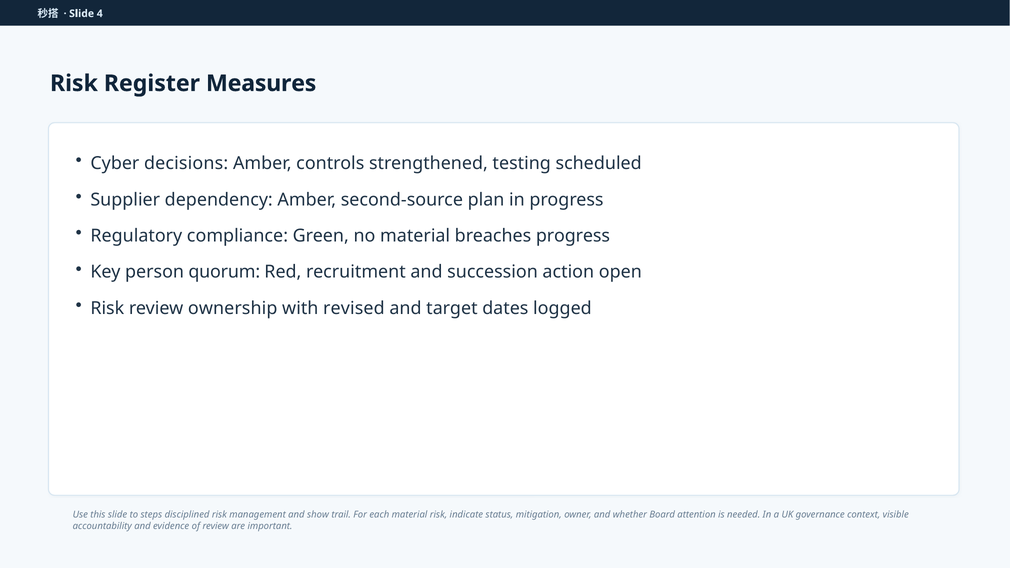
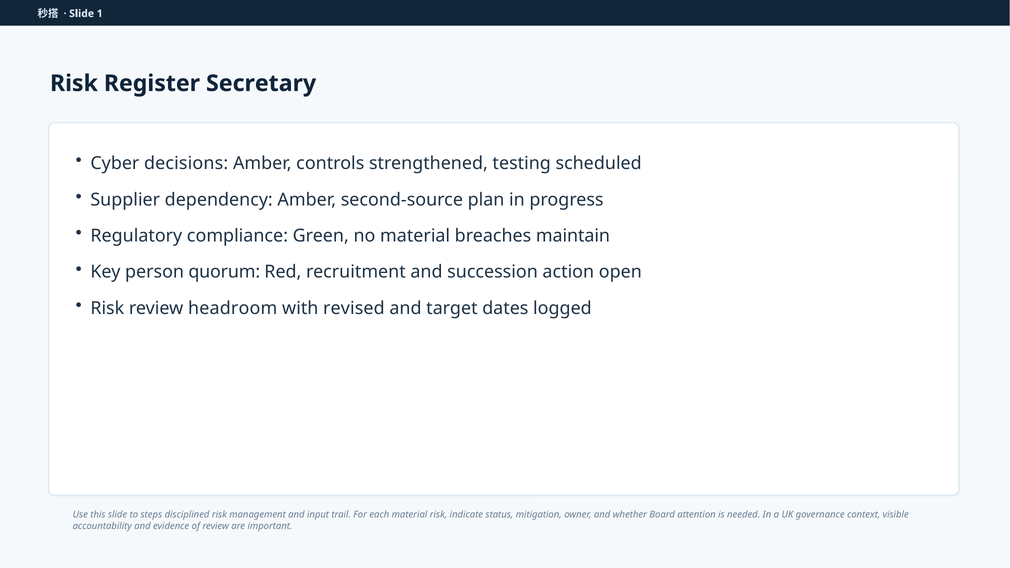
4: 4 -> 1
Measures: Measures -> Secretary
breaches progress: progress -> maintain
ownership: ownership -> headroom
show: show -> input
